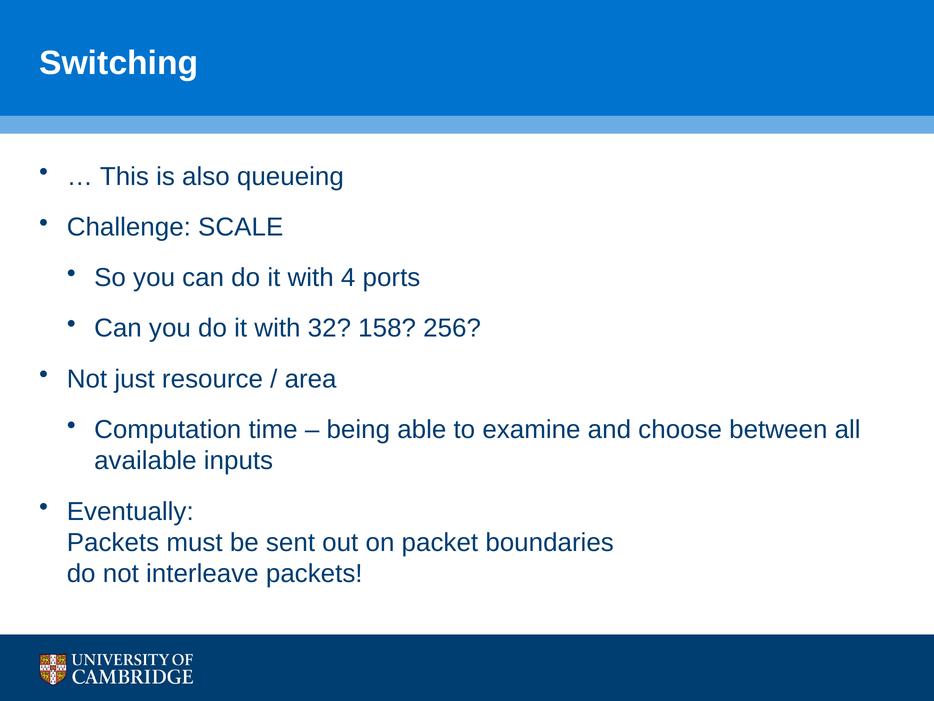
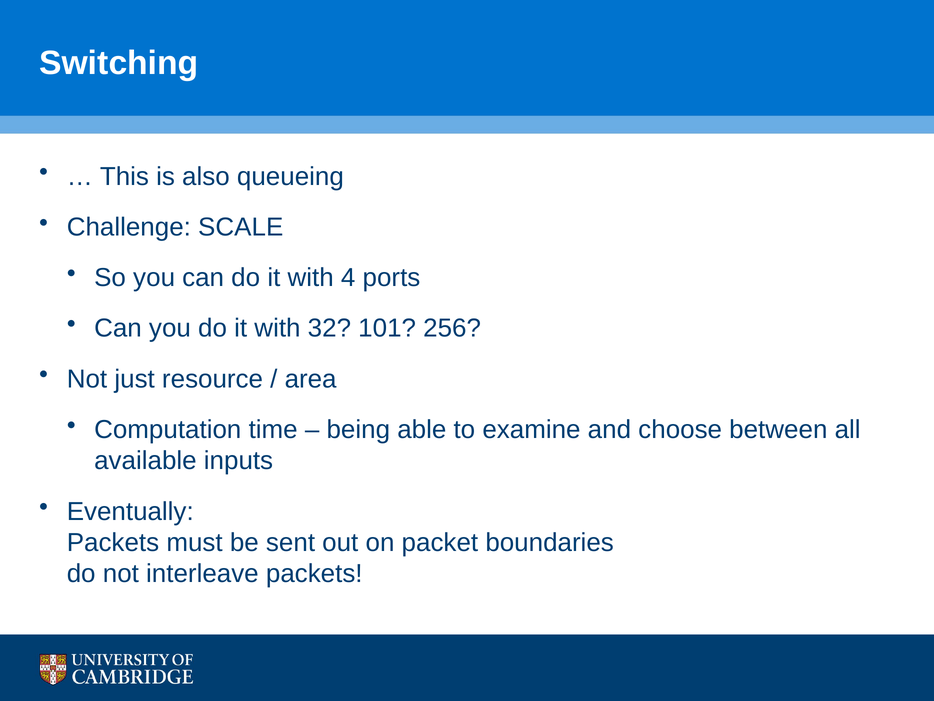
158: 158 -> 101
